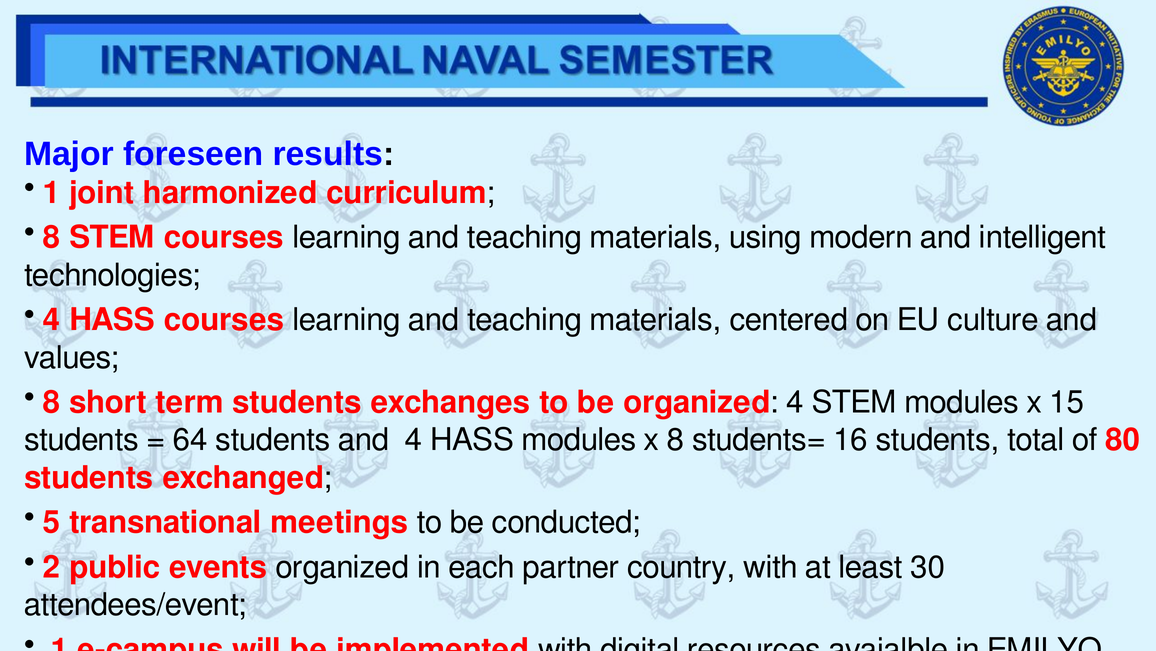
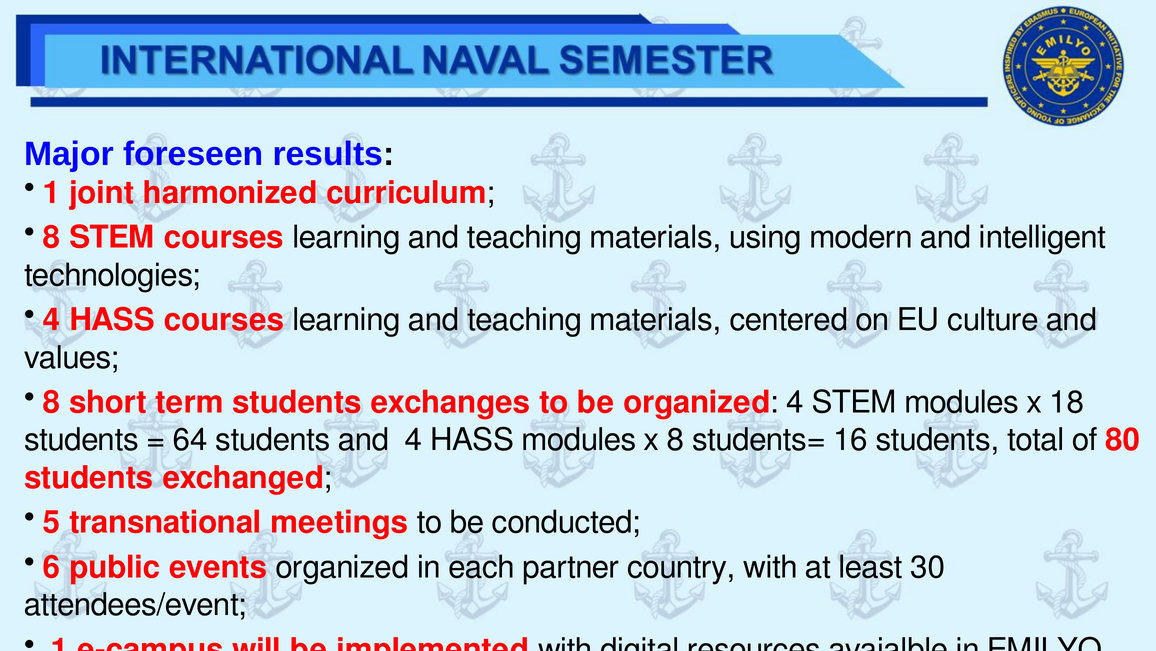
15: 15 -> 18
2: 2 -> 6
